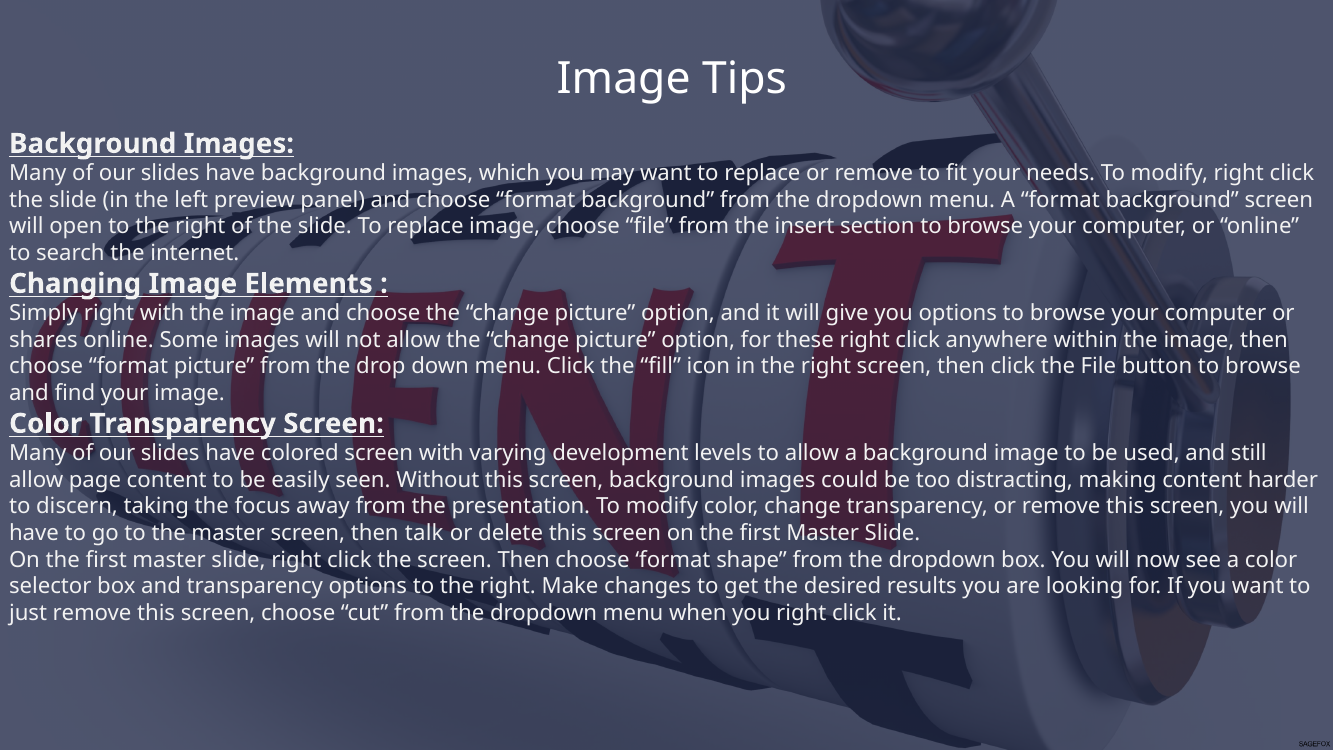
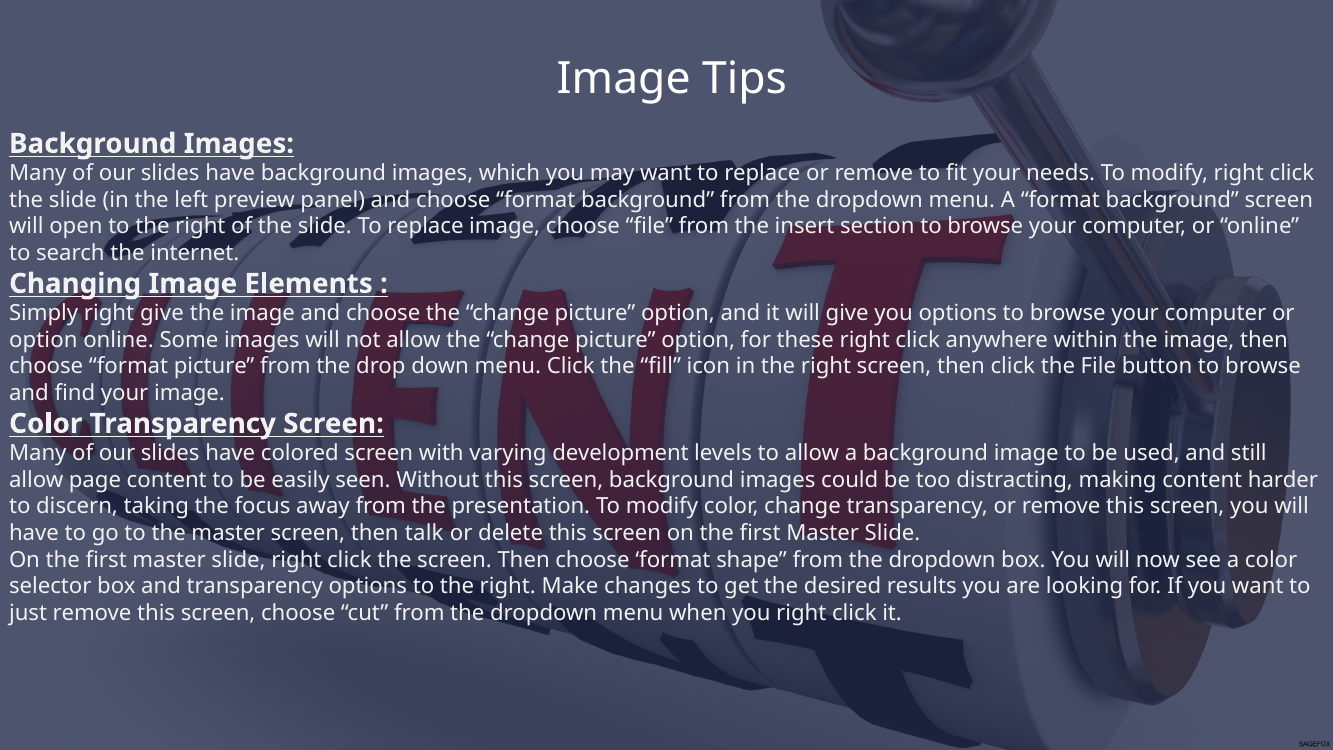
right with: with -> give
shares at (43, 340): shares -> option
